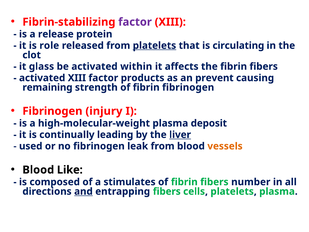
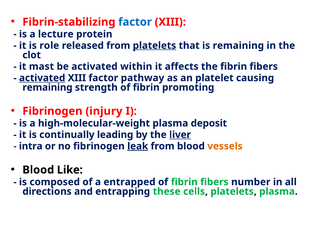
factor at (135, 22) colour: purple -> blue
release: release -> lecture
is circulating: circulating -> remaining
glass: glass -> mast
activated at (42, 78) underline: none -> present
products: products -> pathway
prevent: prevent -> platelet
fibrin fibrinogen: fibrinogen -> promoting
used: used -> intra
leak underline: none -> present
stimulates: stimulates -> entrapped
and underline: present -> none
entrapping fibers: fibers -> these
